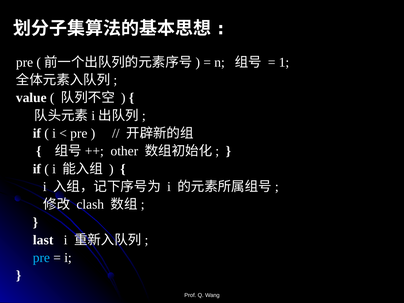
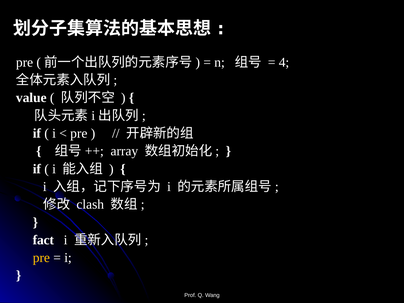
1: 1 -> 4
other: other -> array
last: last -> fact
pre at (41, 258) colour: light blue -> yellow
